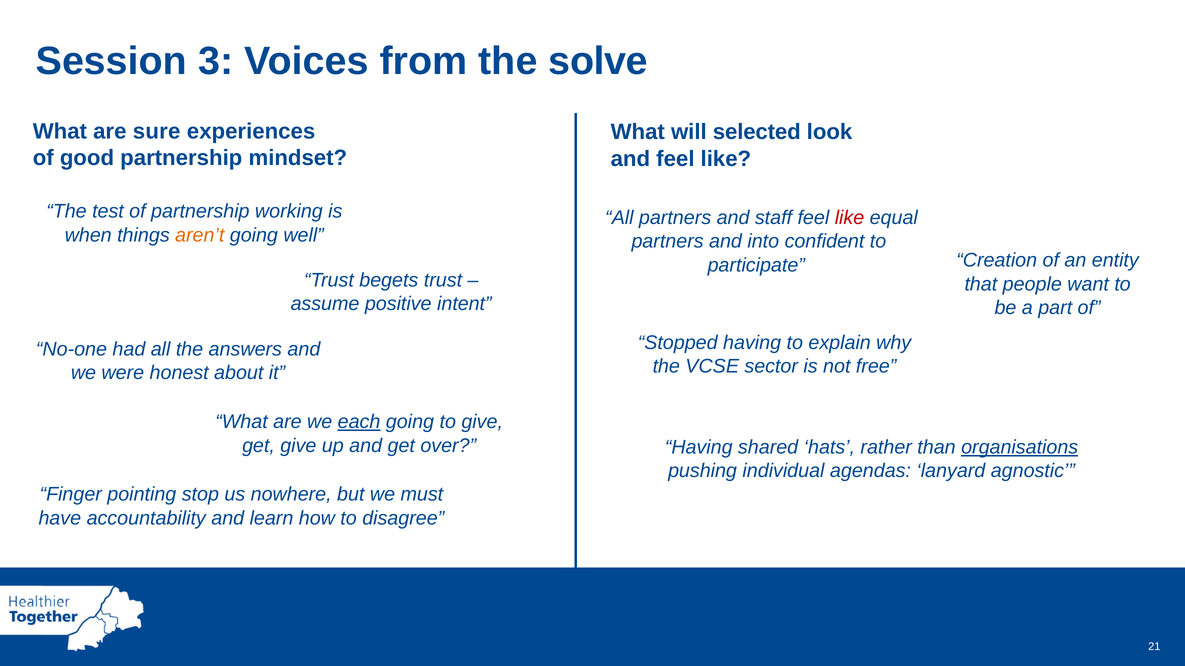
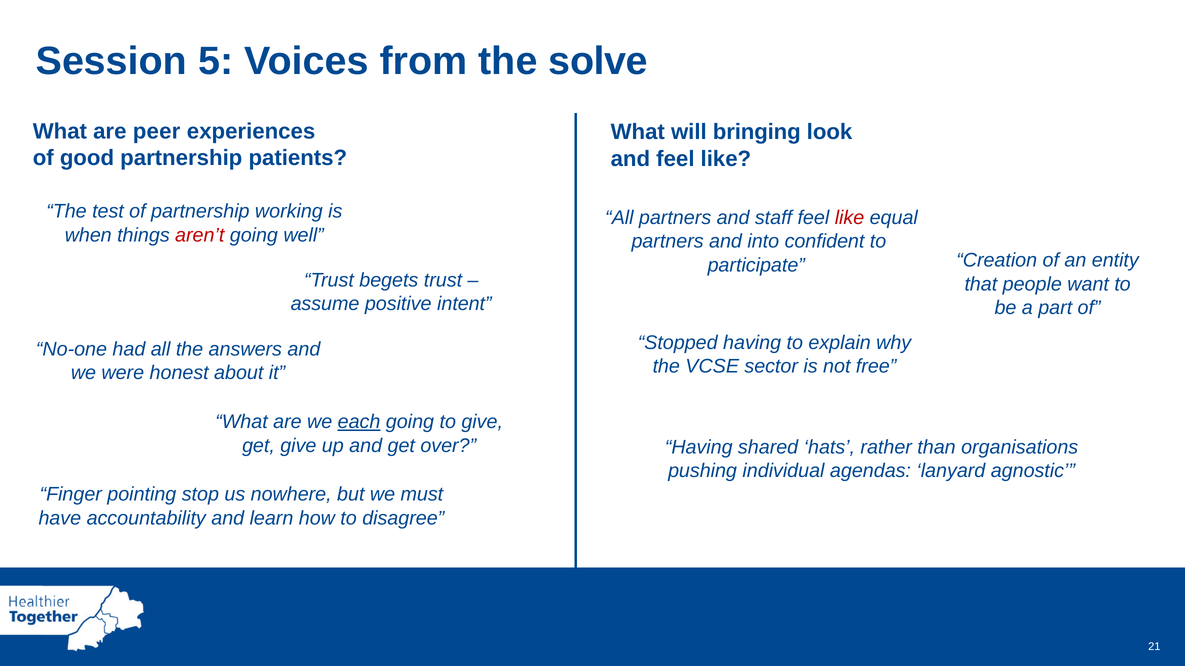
3: 3 -> 5
sure: sure -> peer
selected: selected -> bringing
mindset: mindset -> patients
aren’t colour: orange -> red
organisations underline: present -> none
